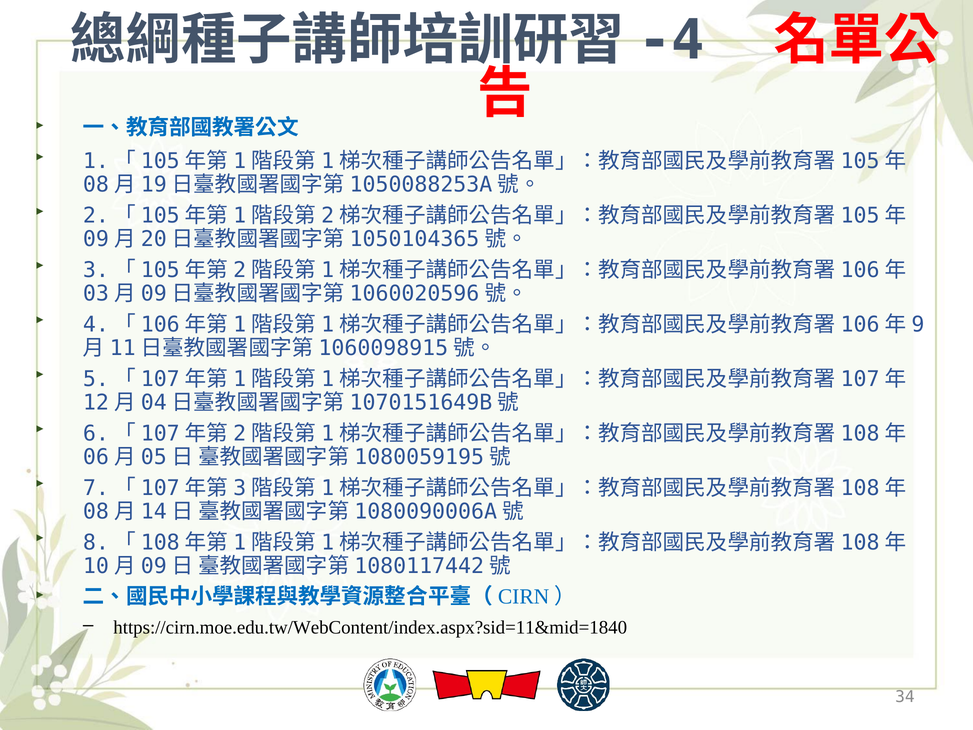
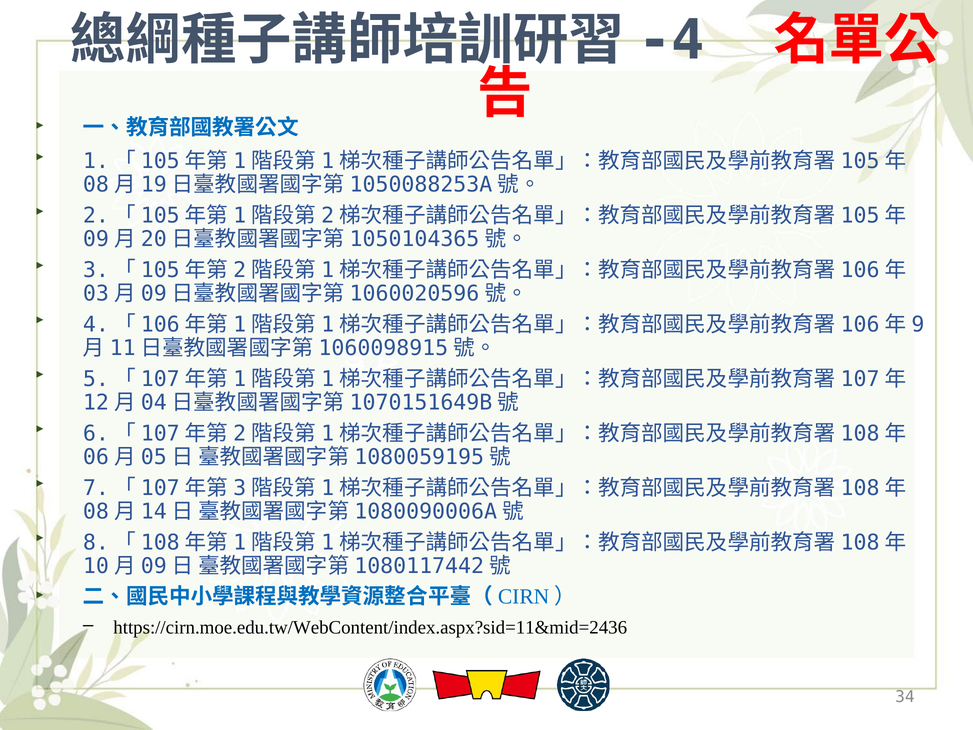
https://cirn.moe.edu.tw/WebContent/index.aspx?sid=11&mid=1840: https://cirn.moe.edu.tw/WebContent/index.aspx?sid=11&mid=1840 -> https://cirn.moe.edu.tw/WebContent/index.aspx?sid=11&mid=2436
